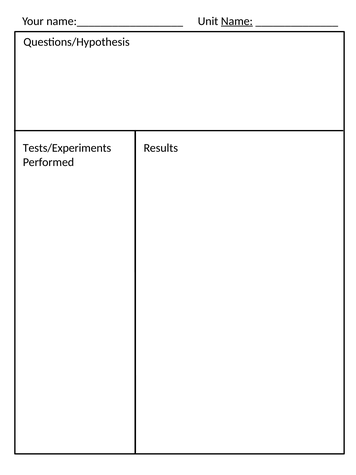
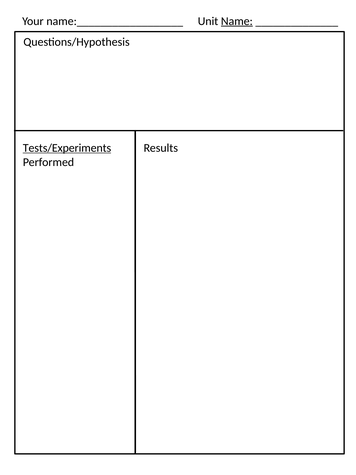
Tests/Experiments underline: none -> present
